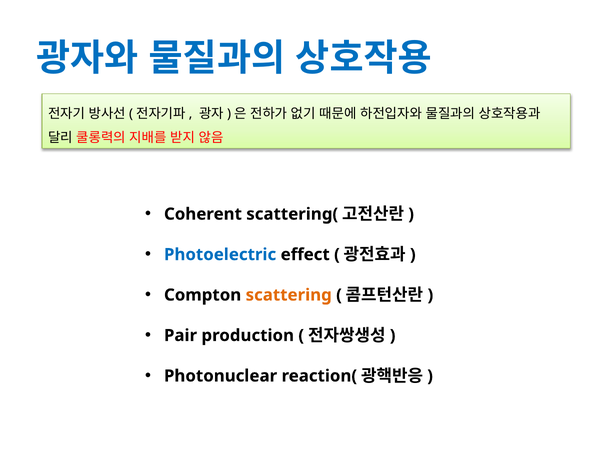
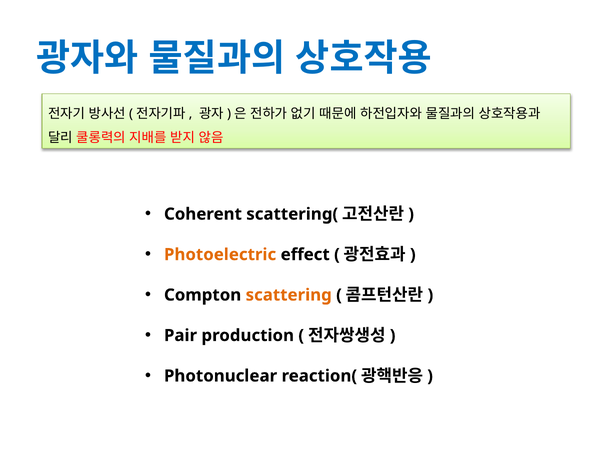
Photoelectric colour: blue -> orange
